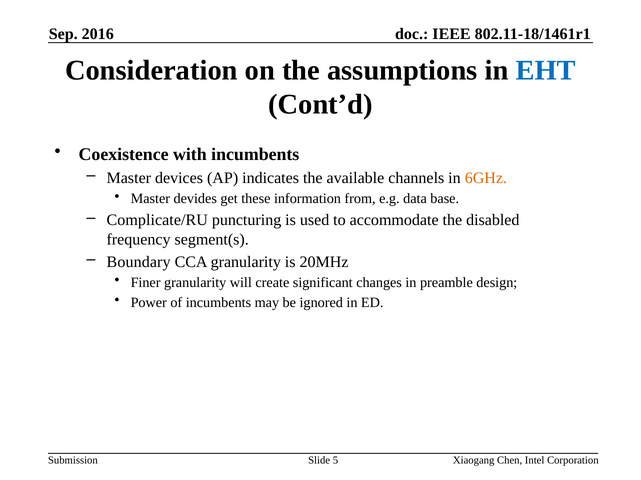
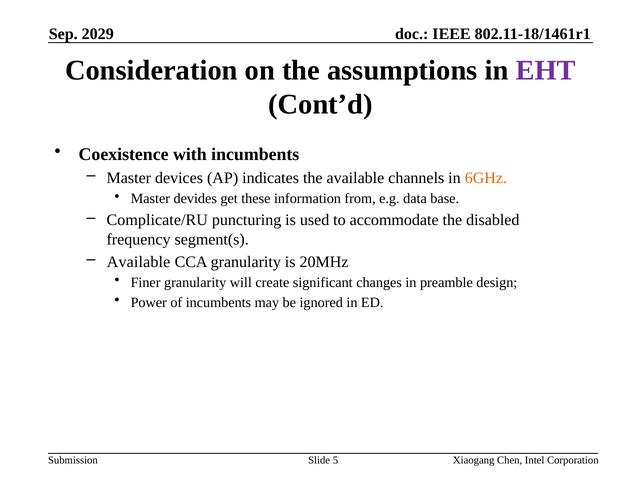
2016: 2016 -> 2029
EHT colour: blue -> purple
Boundary at (139, 262): Boundary -> Available
